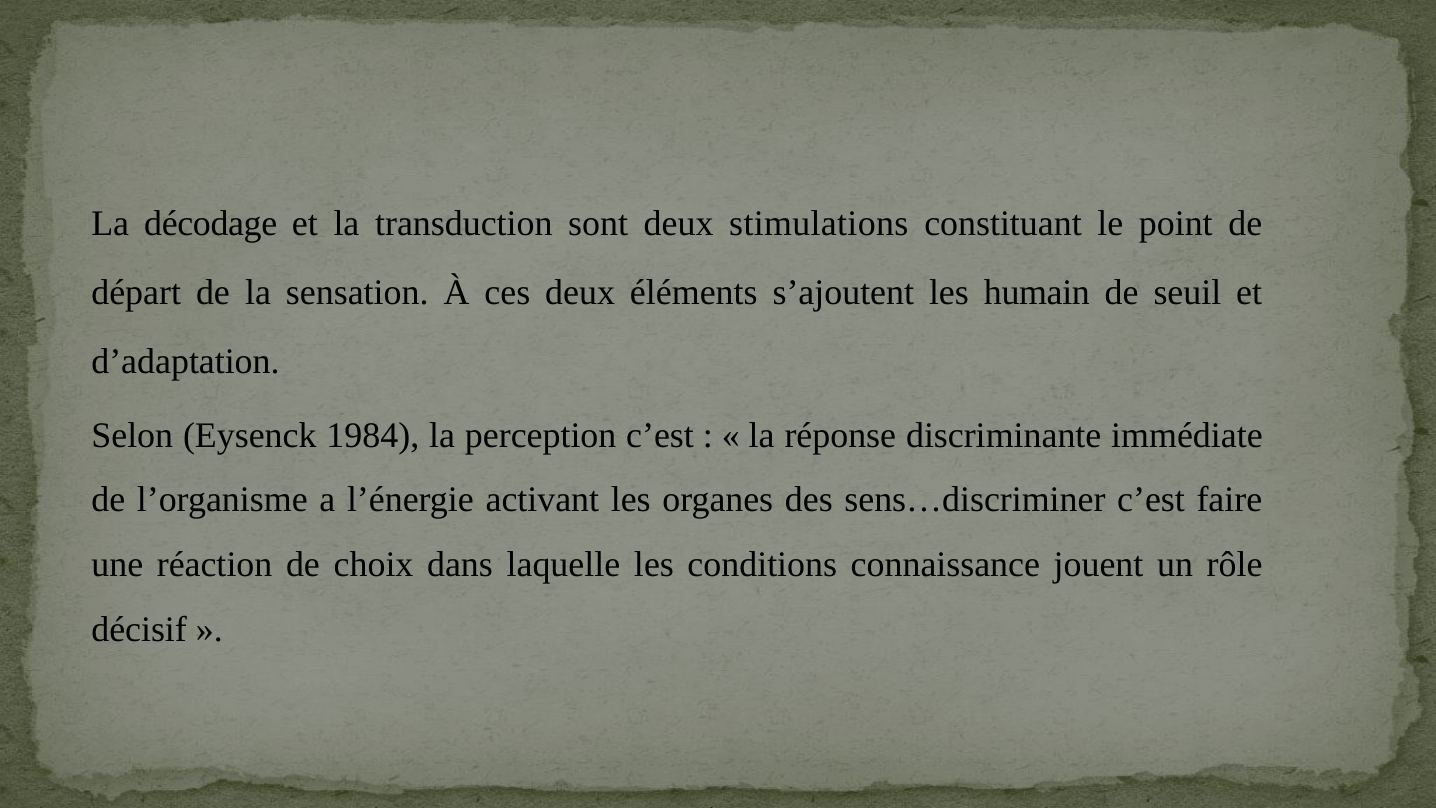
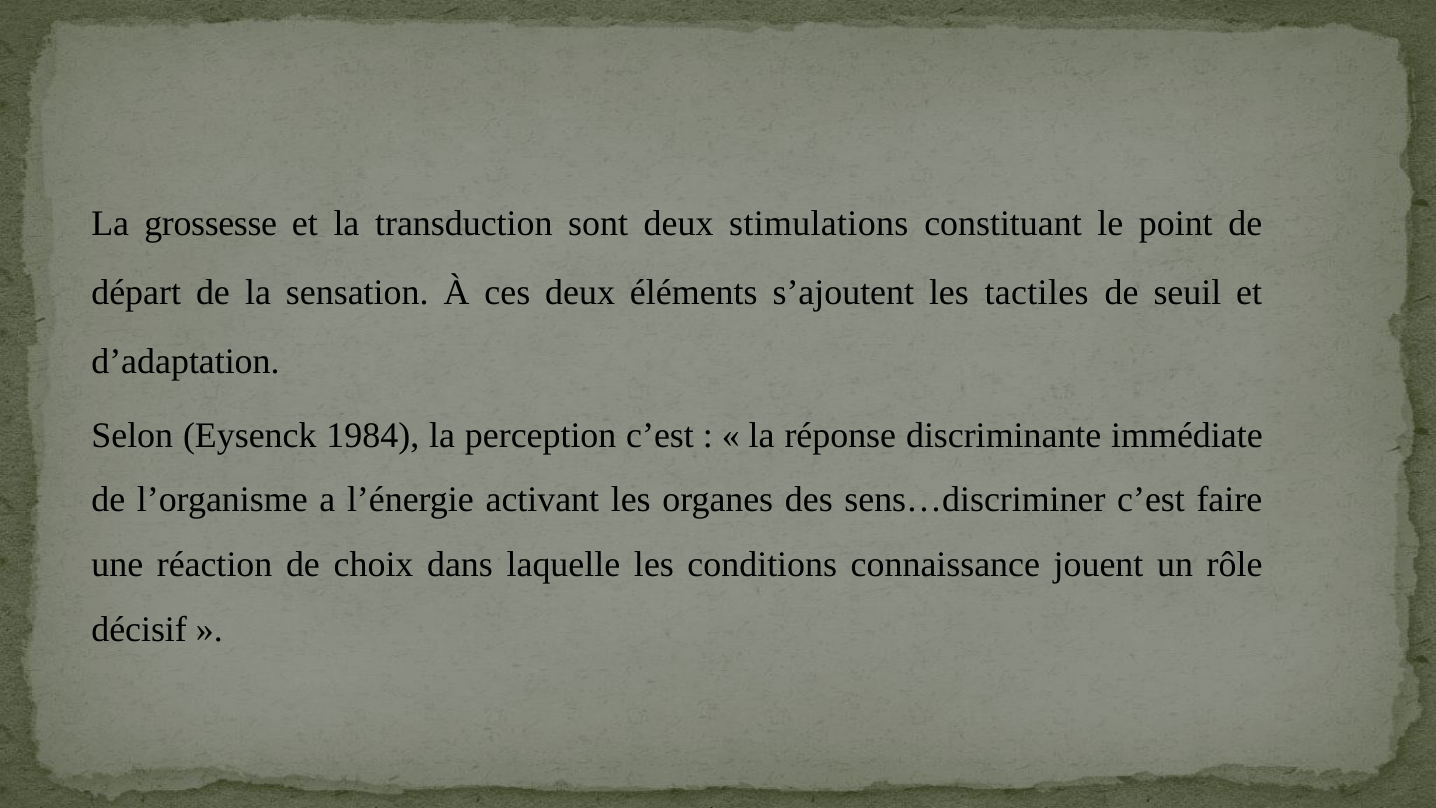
décodage: décodage -> grossesse
humain: humain -> tactiles
